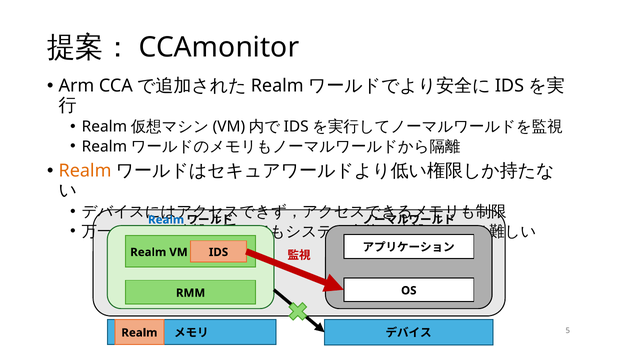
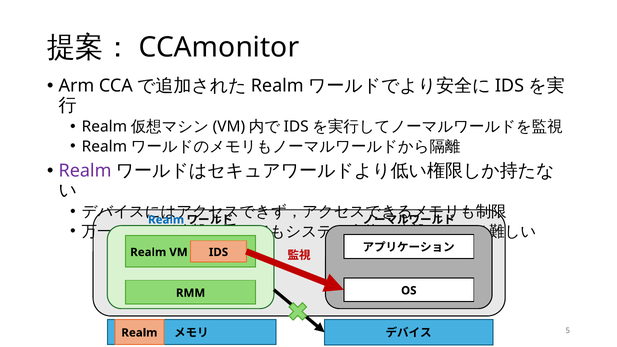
Realm at (85, 171) colour: orange -> purple
